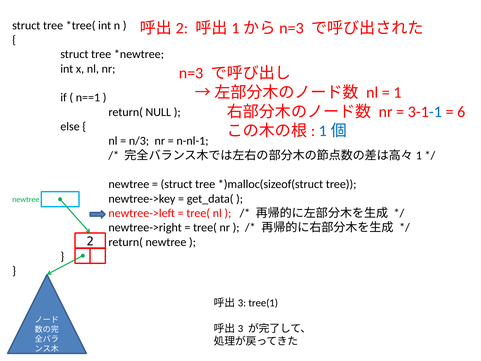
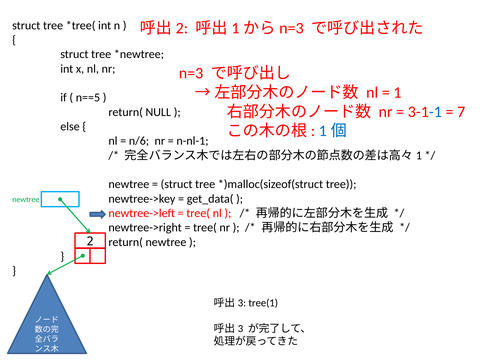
n==1: n==1 -> n==5
6: 6 -> 7
n/3: n/3 -> n/6
